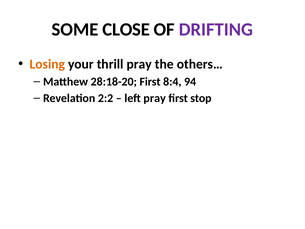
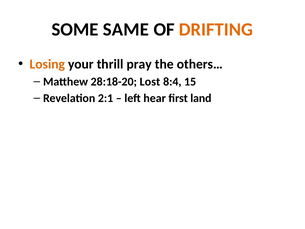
CLOSE: CLOSE -> SAME
DRIFTING colour: purple -> orange
28:18-20 First: First -> Lost
94: 94 -> 15
2:2: 2:2 -> 2:1
left pray: pray -> hear
stop: stop -> land
